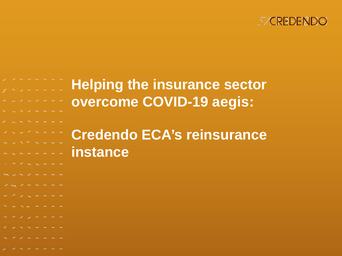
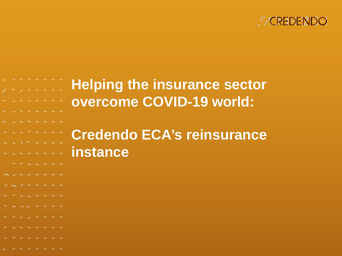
aegis: aegis -> world
